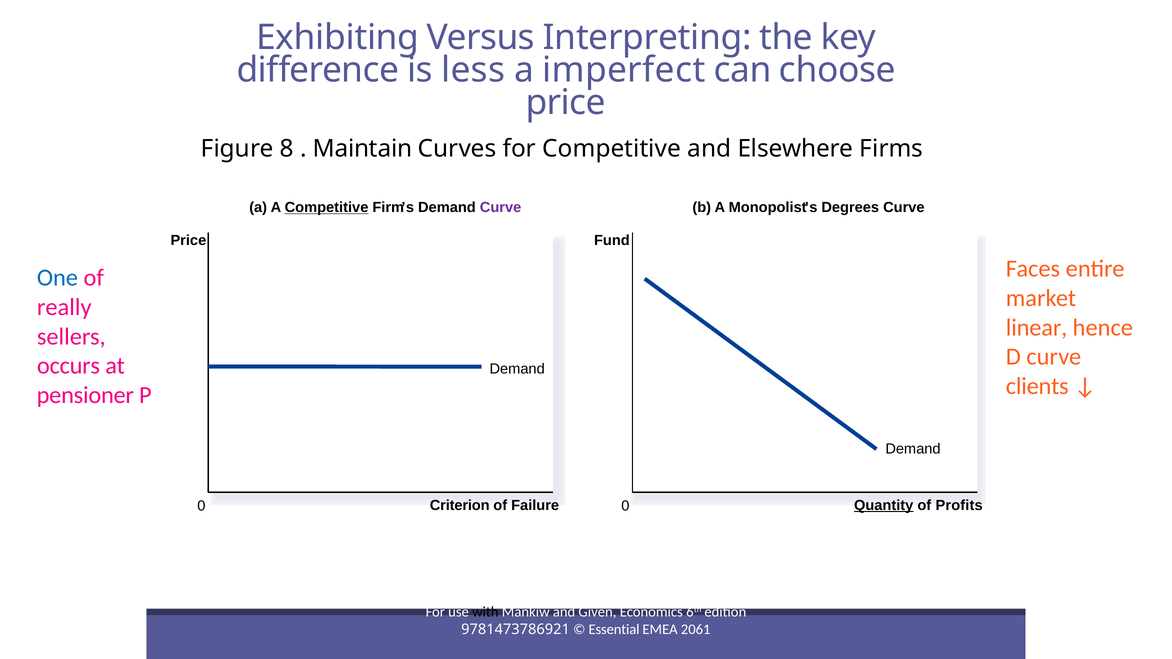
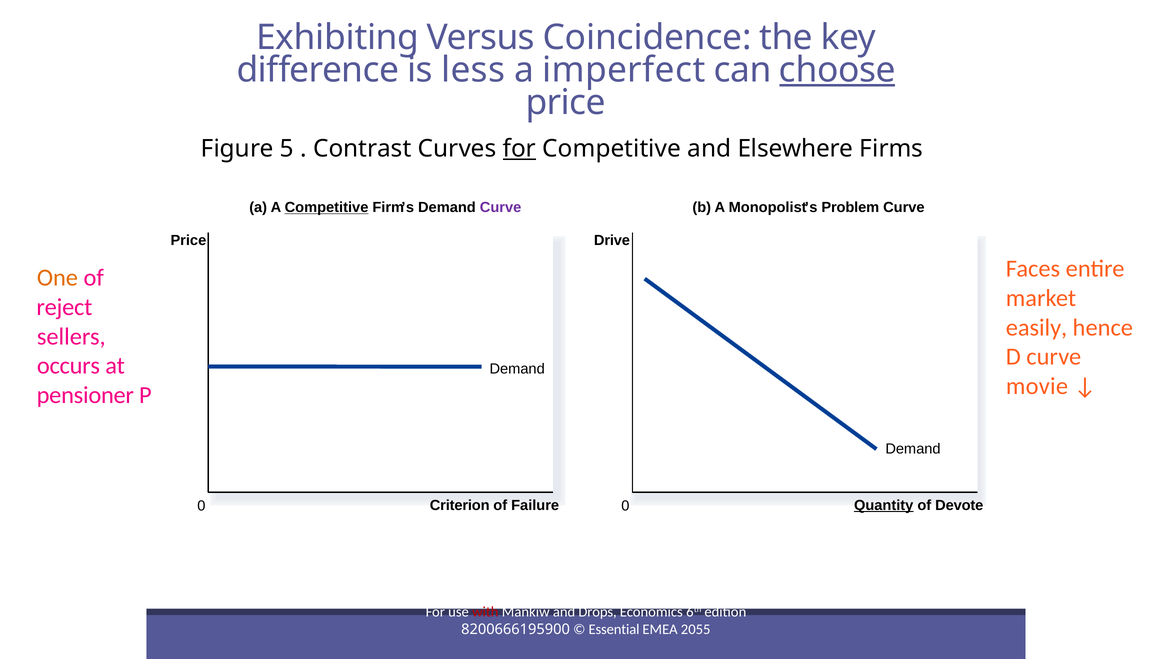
Interpreting: Interpreting -> Coincidence
choose underline: none -> present
8: 8 -> 5
Maintain: Maintain -> Contrast
for at (519, 149) underline: none -> present
Degrees: Degrees -> Problem
Fund: Fund -> Drive
One colour: blue -> orange
really: really -> reject
linear: linear -> easily
clients: clients -> movie
Profits: Profits -> Devote
with colour: black -> red
Given: Given -> Drops
9781473786921: 9781473786921 -> 8200666195900
2061: 2061 -> 2055
